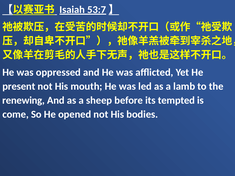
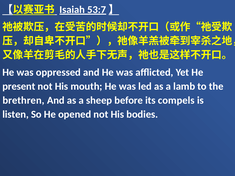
renewing: renewing -> brethren
tempted: tempted -> compels
come: come -> listen
